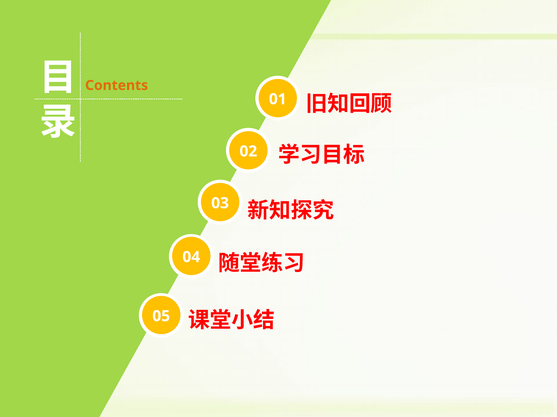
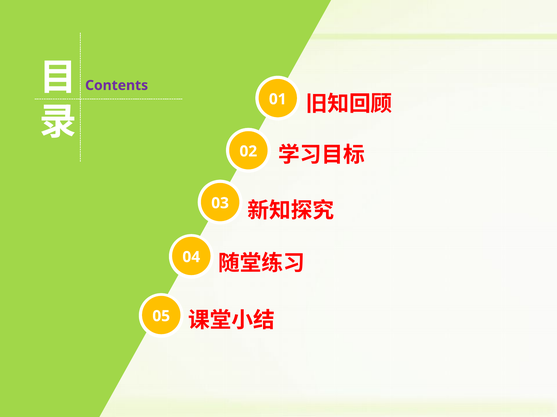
Contents colour: orange -> purple
